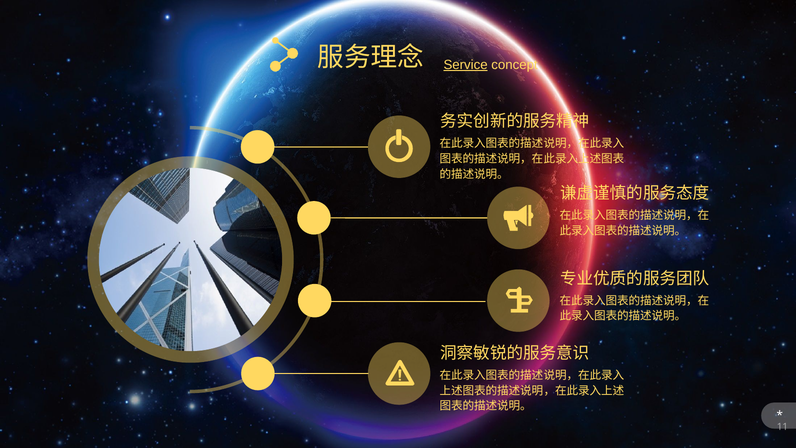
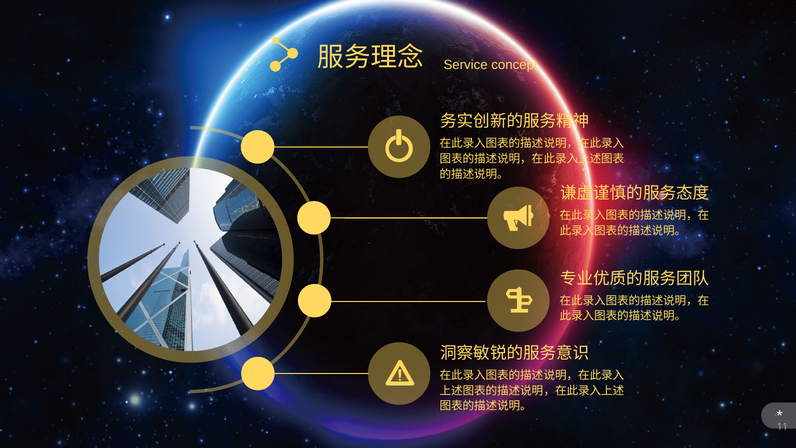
Service underline: present -> none
